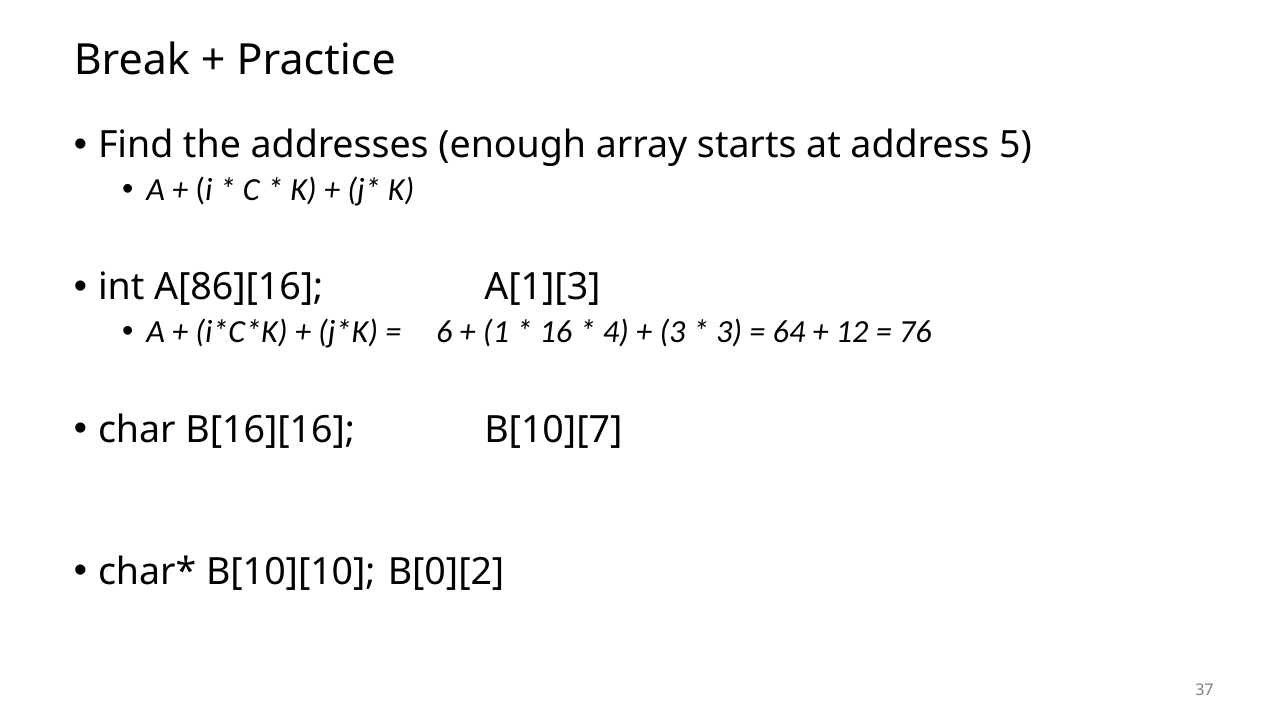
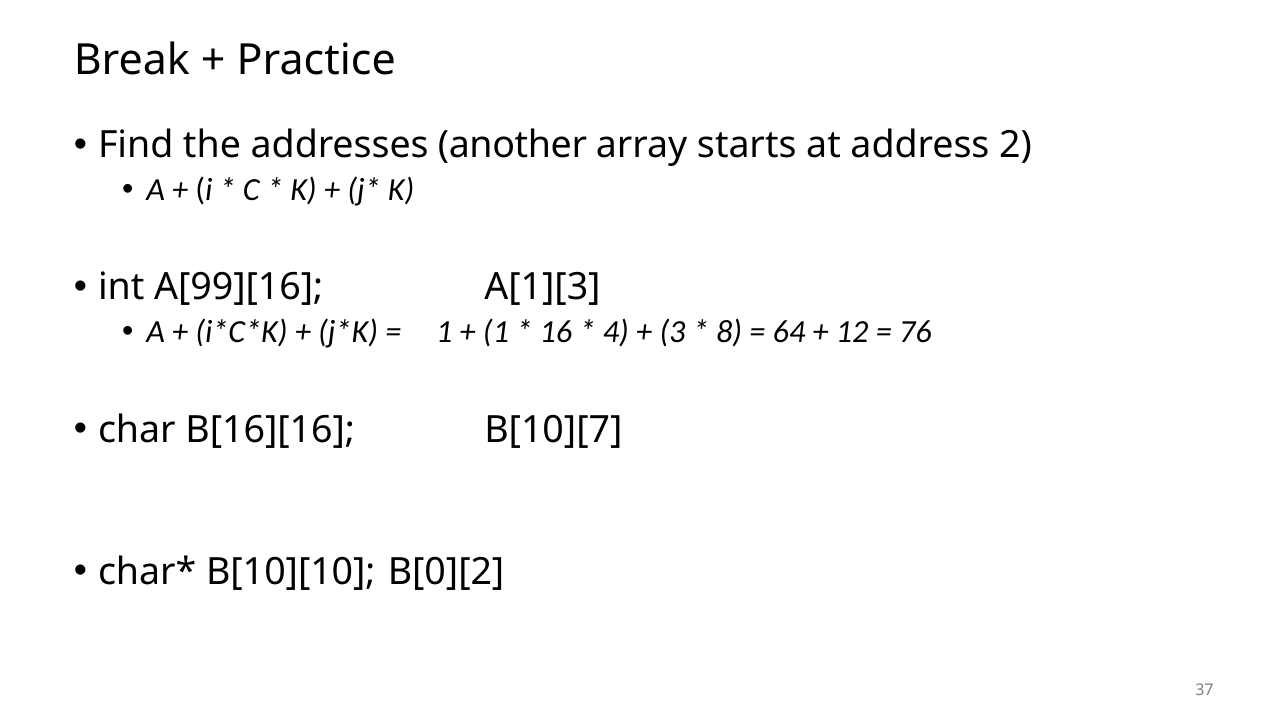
enough: enough -> another
5: 5 -> 2
A[86][16: A[86][16 -> A[99][16
6 at (444, 332): 6 -> 1
3 at (729, 332): 3 -> 8
